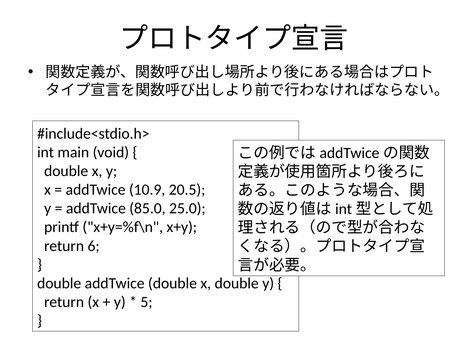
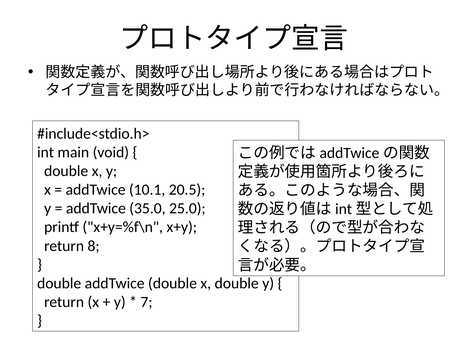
10.9: 10.9 -> 10.1
85.0: 85.0 -> 35.0
6: 6 -> 8
5: 5 -> 7
